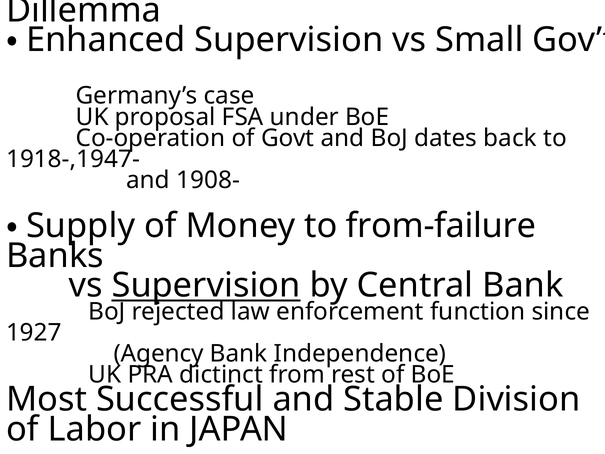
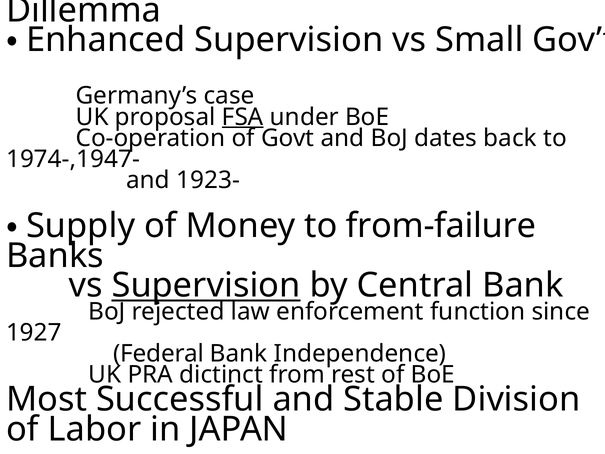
FSA underline: none -> present
1918-,1947-: 1918-,1947- -> 1974-,1947-
1908-: 1908- -> 1923-
Agency: Agency -> Federal
